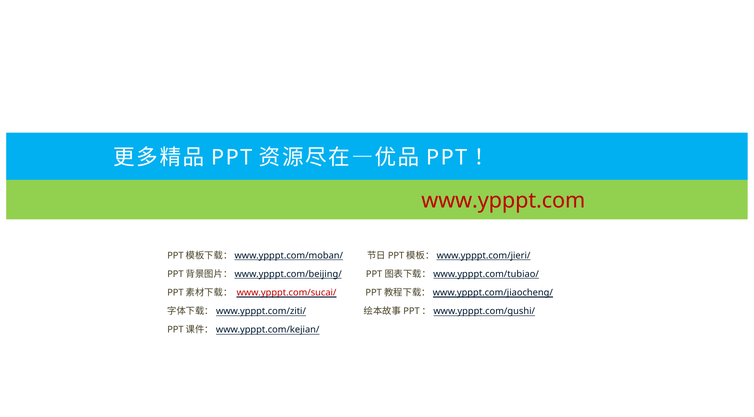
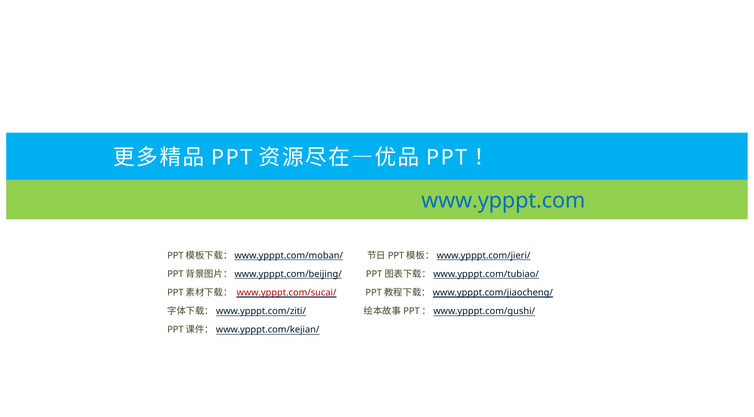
www.ypppt.com colour: red -> blue
